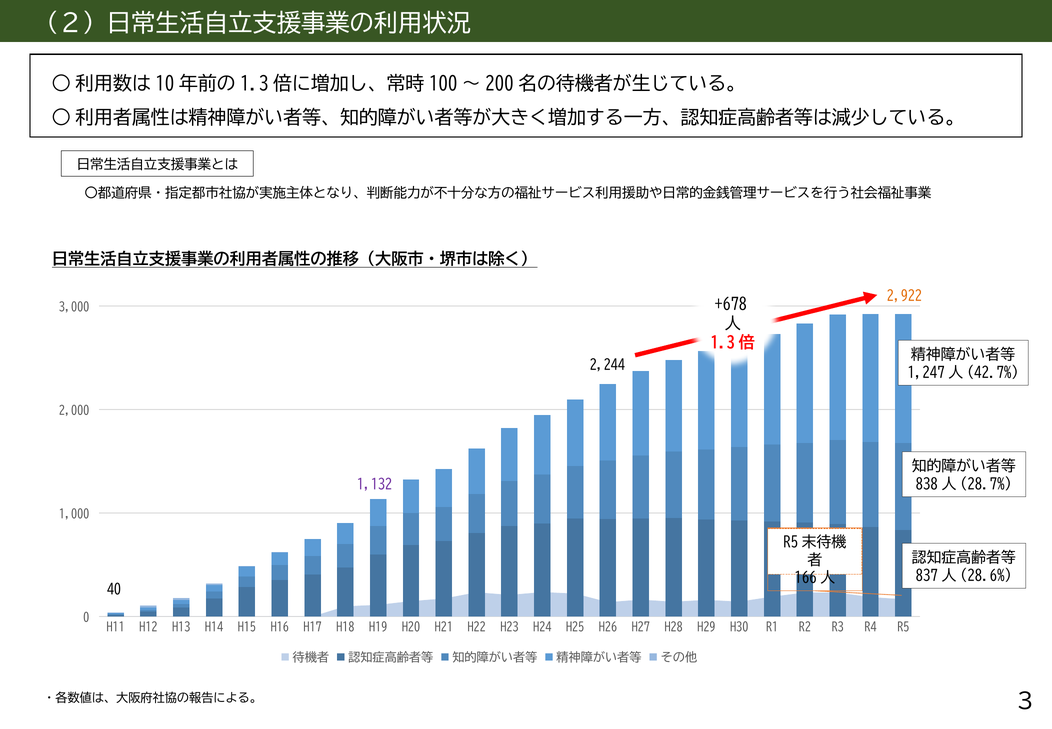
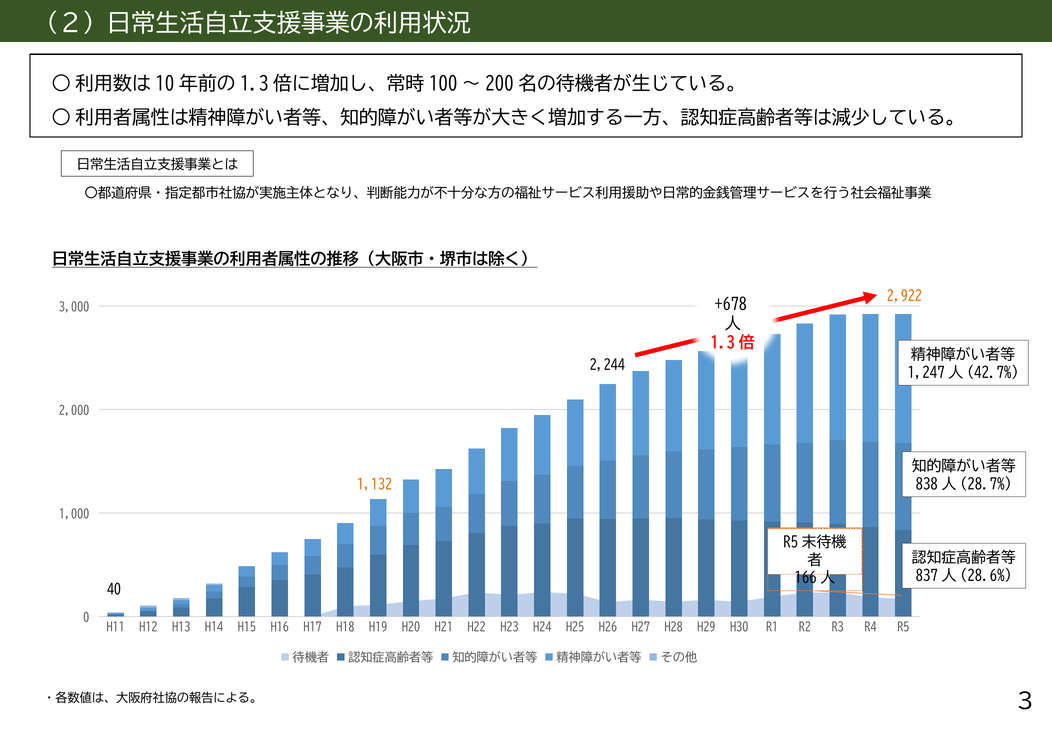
1,132 colour: purple -> orange
